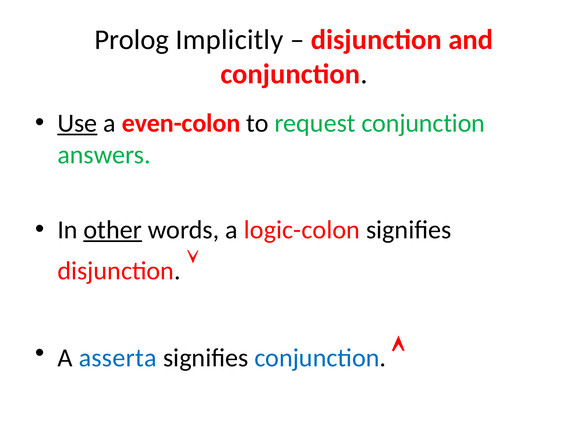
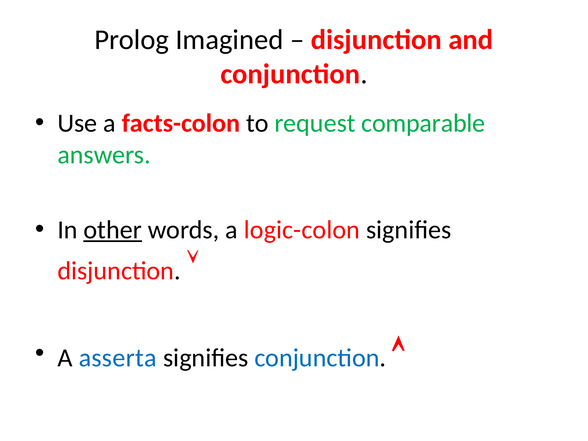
Implicitly: Implicitly -> Imagined
Use underline: present -> none
even-colon: even-colon -> facts-colon
request conjunction: conjunction -> comparable
